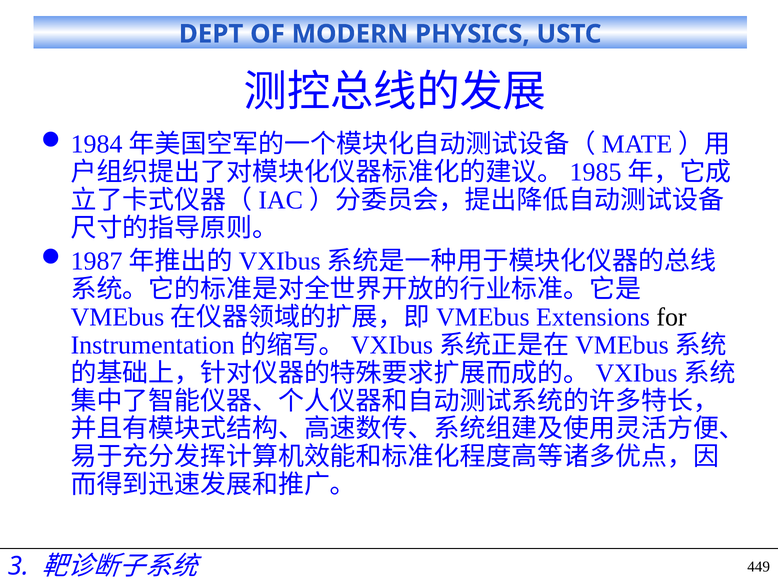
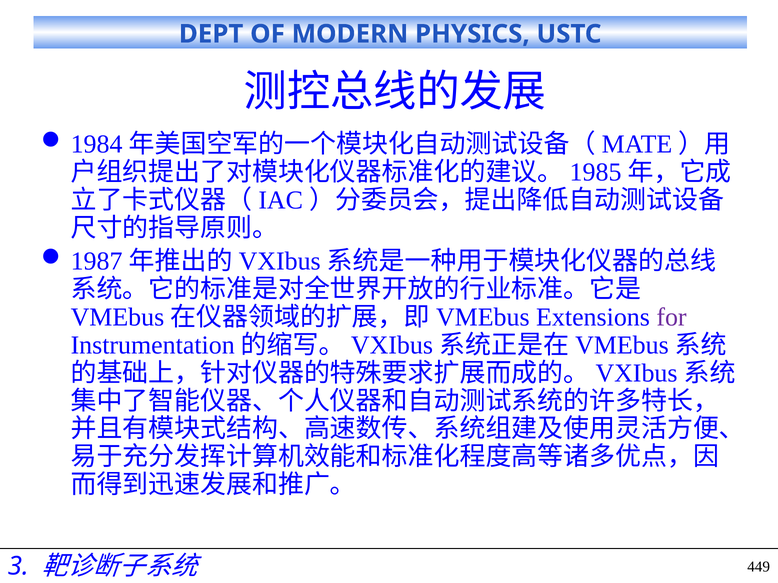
for colour: black -> purple
